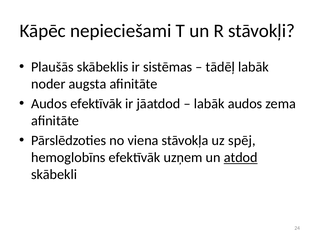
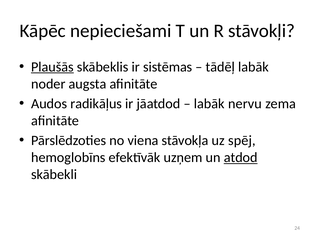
Plaušās underline: none -> present
Audos efektīvāk: efektīvāk -> radikāļus
labāk audos: audos -> nervu
